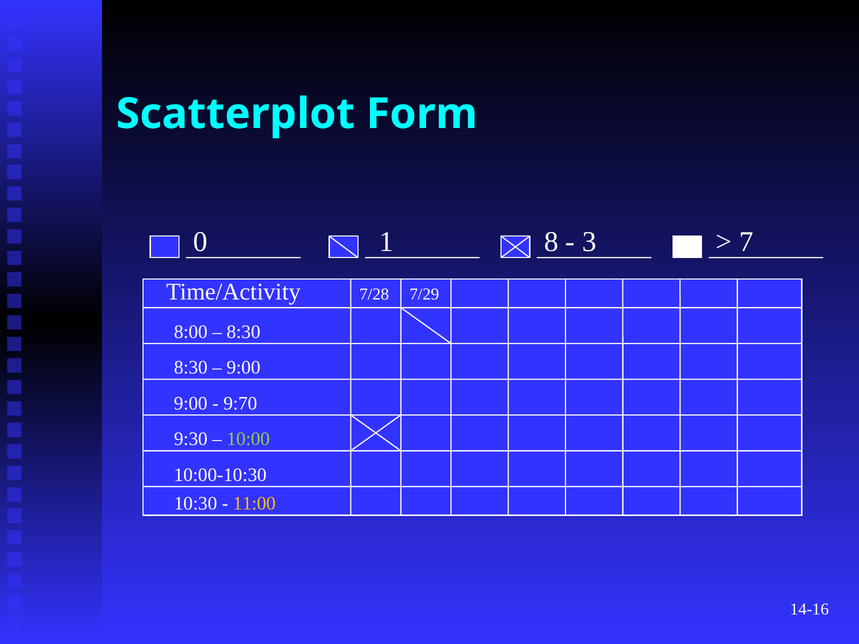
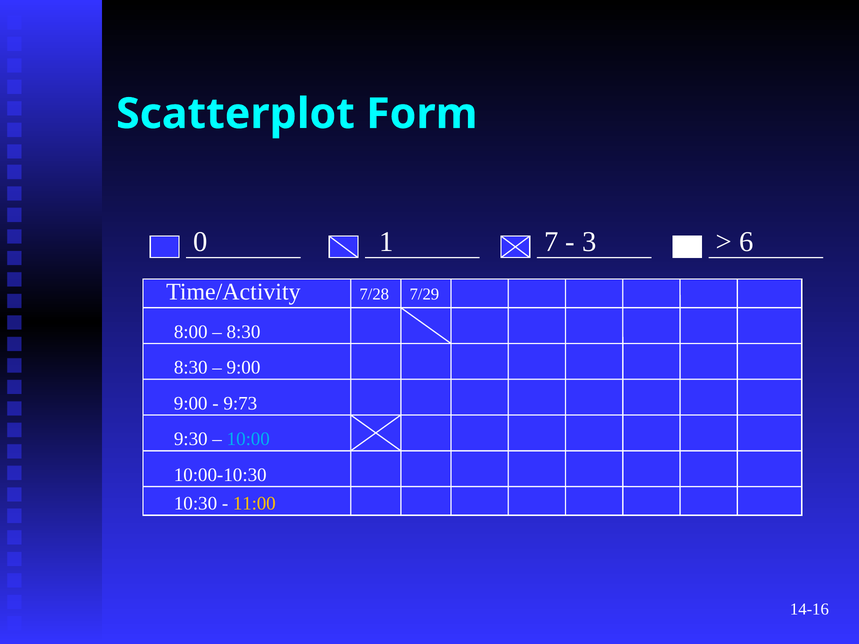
8: 8 -> 7
7: 7 -> 6
9:70: 9:70 -> 9:73
10:00 colour: light green -> light blue
